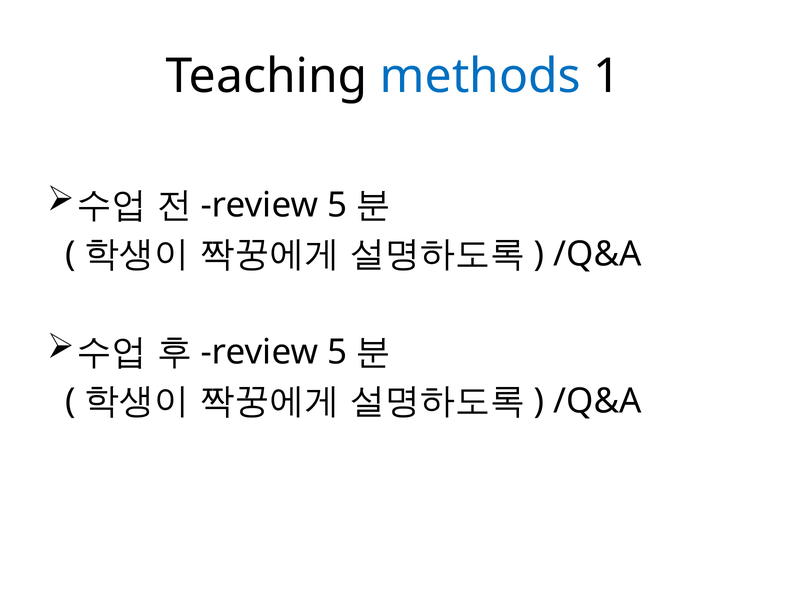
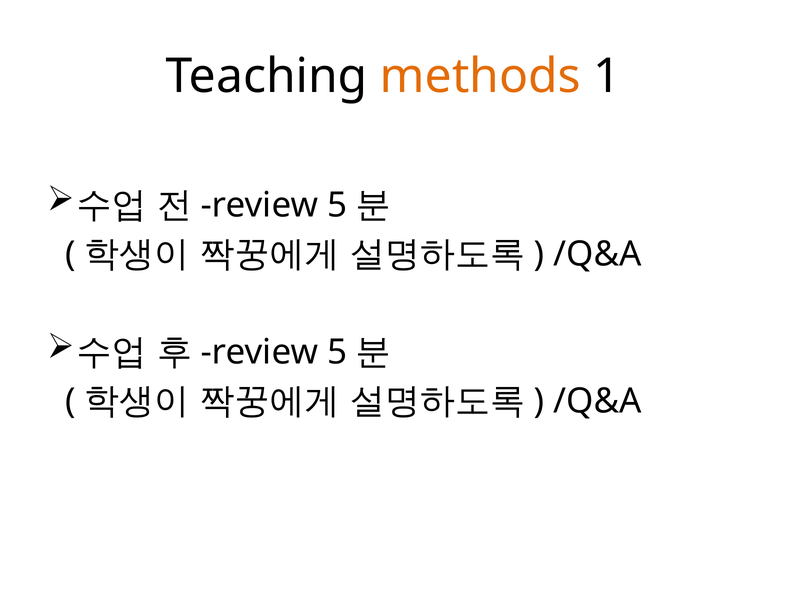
methods colour: blue -> orange
